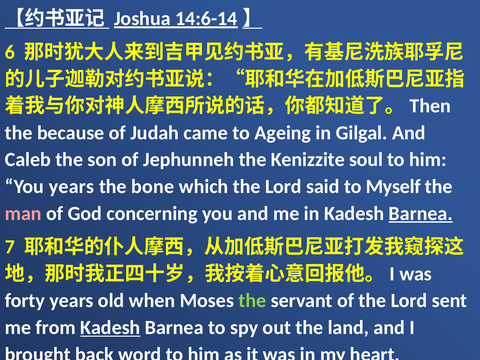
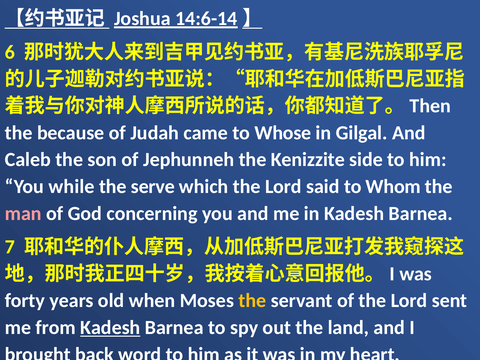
Ageing: Ageing -> Whose
soul: soul -> side
You years: years -> while
bone: bone -> serve
Myself: Myself -> Whom
Barnea at (421, 213) underline: present -> none
the at (252, 301) colour: light green -> yellow
